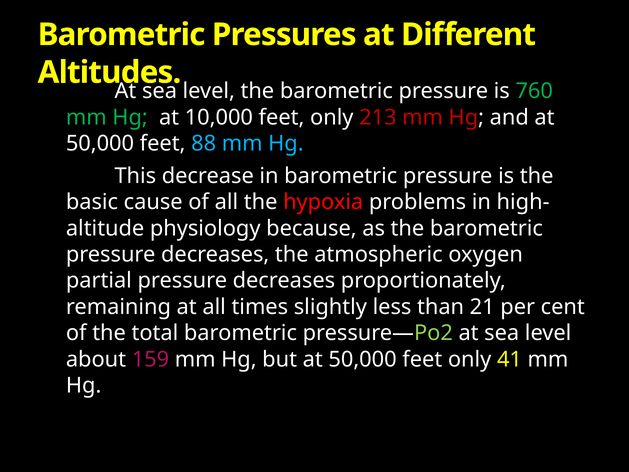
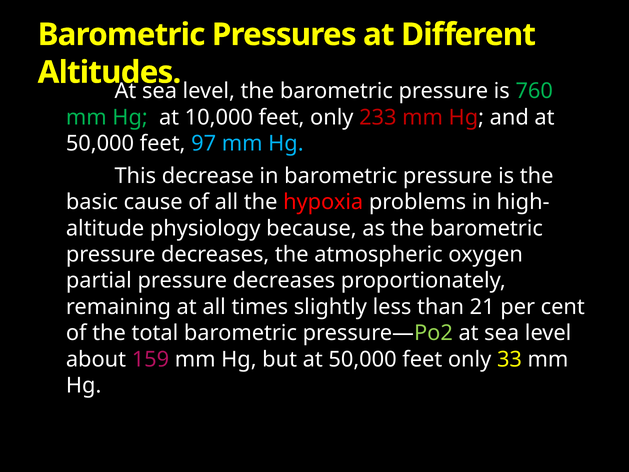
213: 213 -> 233
88: 88 -> 97
41: 41 -> 33
